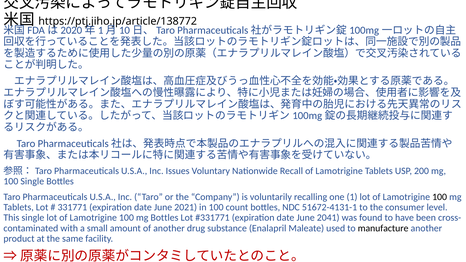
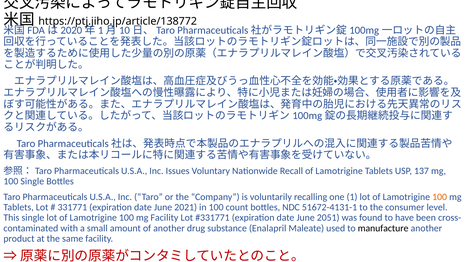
200: 200 -> 137
100 at (440, 197) colour: black -> orange
mg Bottles: Bottles -> Facility
2041: 2041 -> 2051
